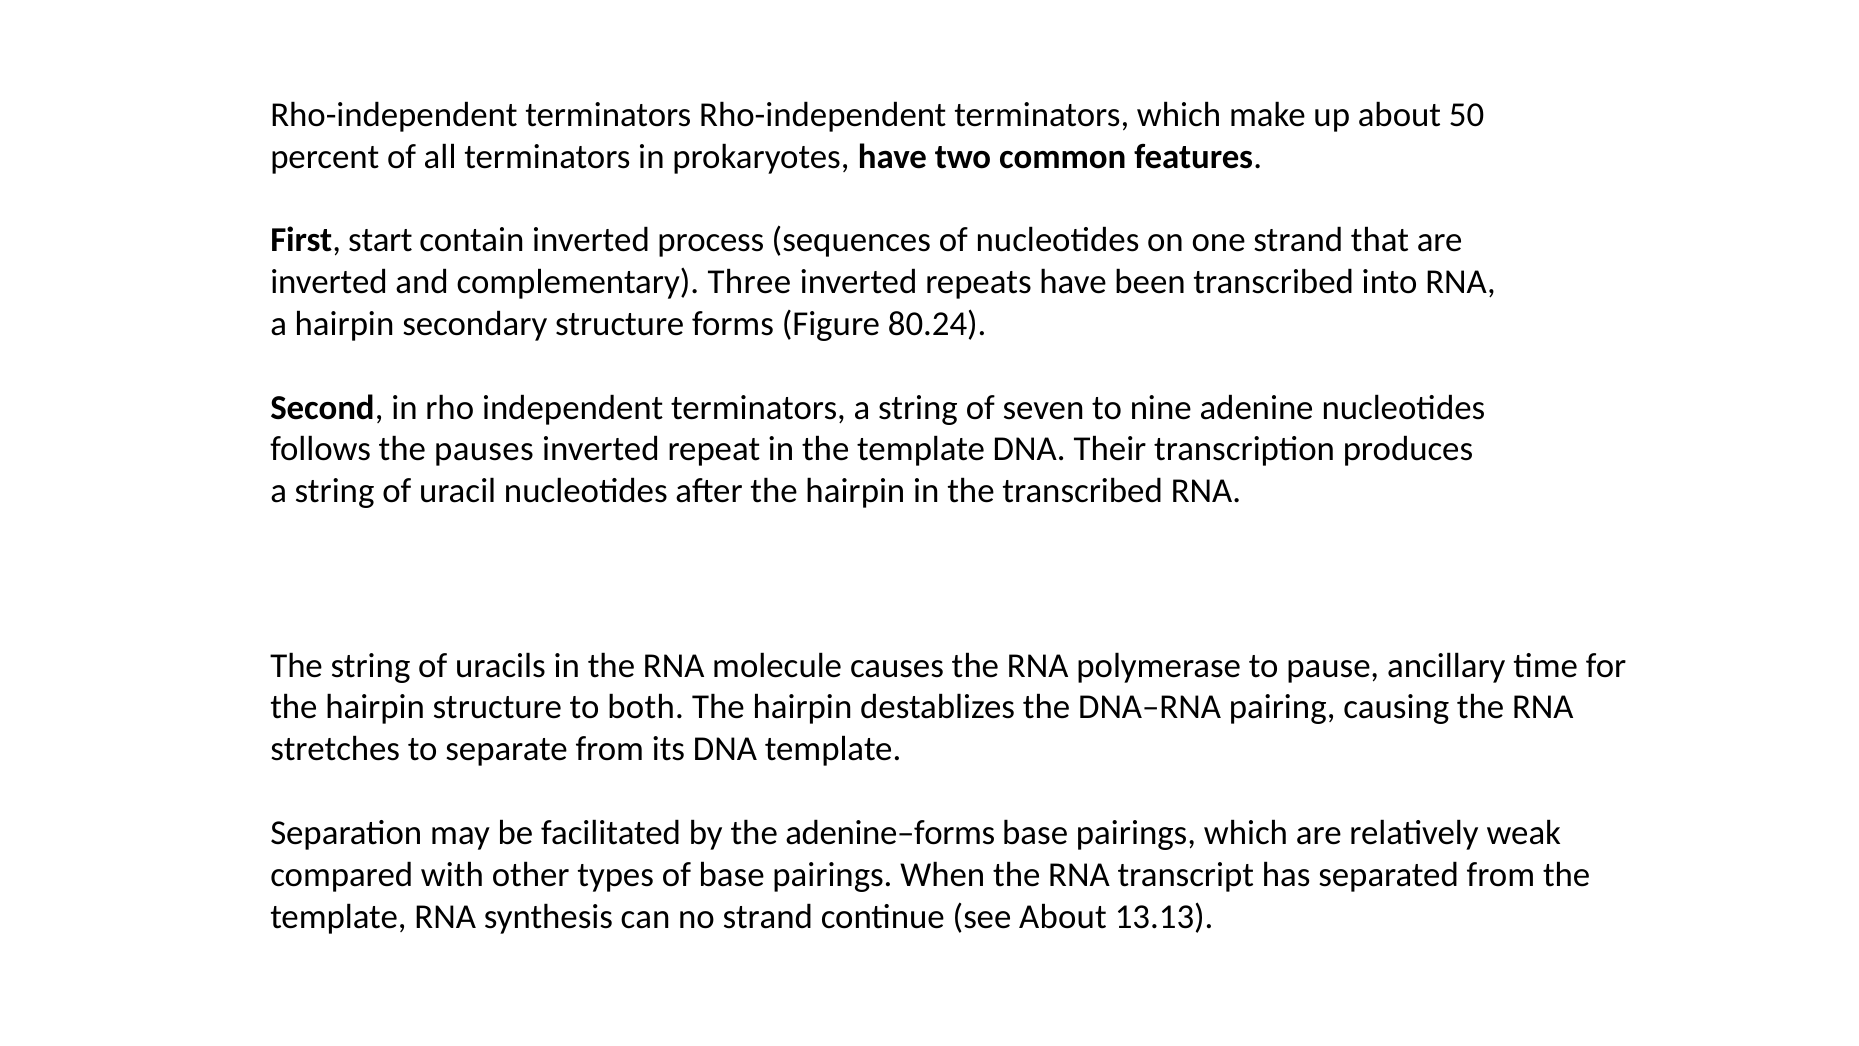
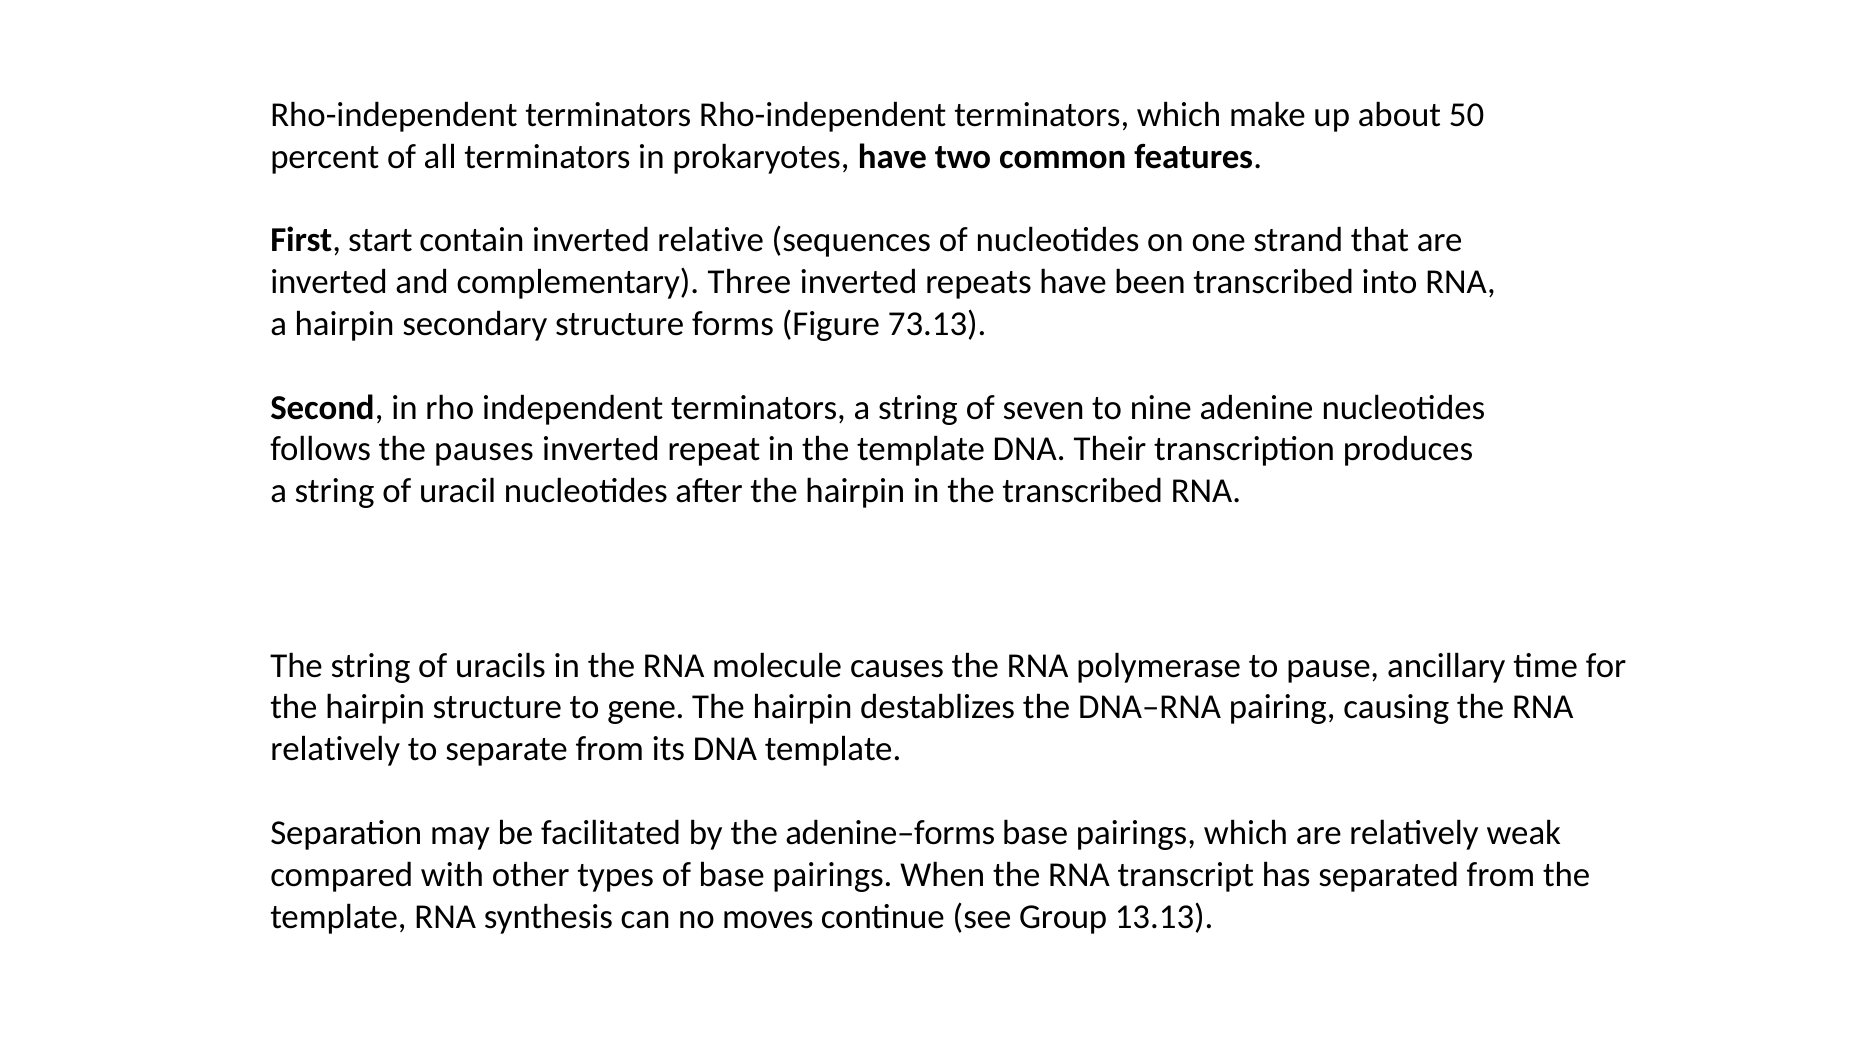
process: process -> relative
80.24: 80.24 -> 73.13
both: both -> gene
stretches at (335, 749): stretches -> relatively
no strand: strand -> moves
see About: About -> Group
